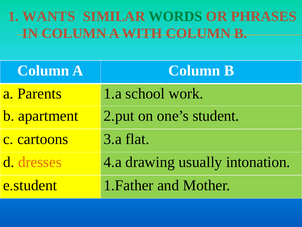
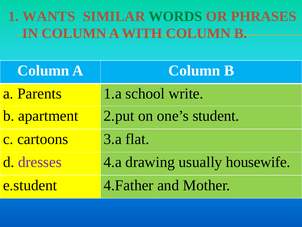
work: work -> write
dresses colour: orange -> purple
intonation: intonation -> housewife
1.Father: 1.Father -> 4.Father
